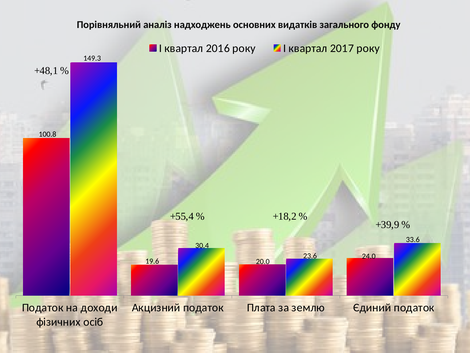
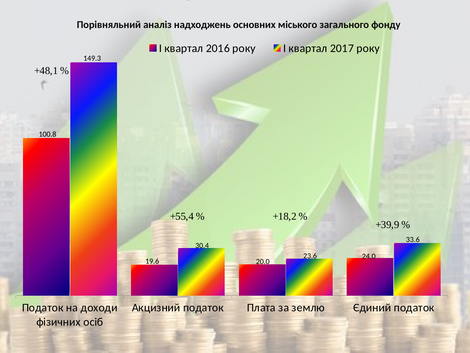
видатків: видатків -> міського
